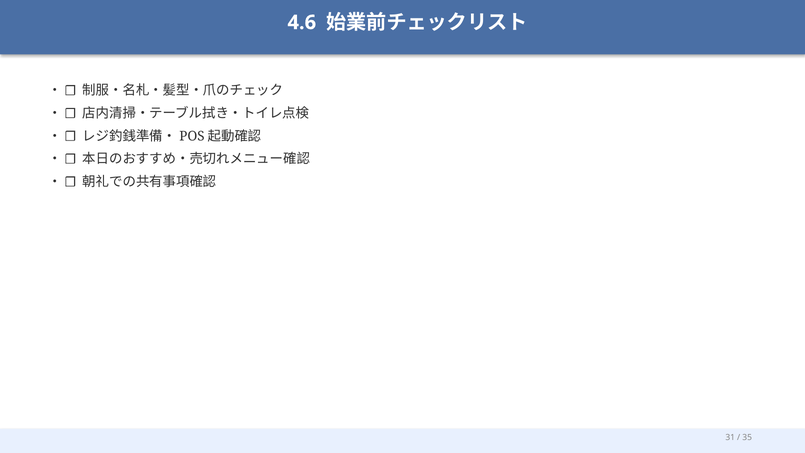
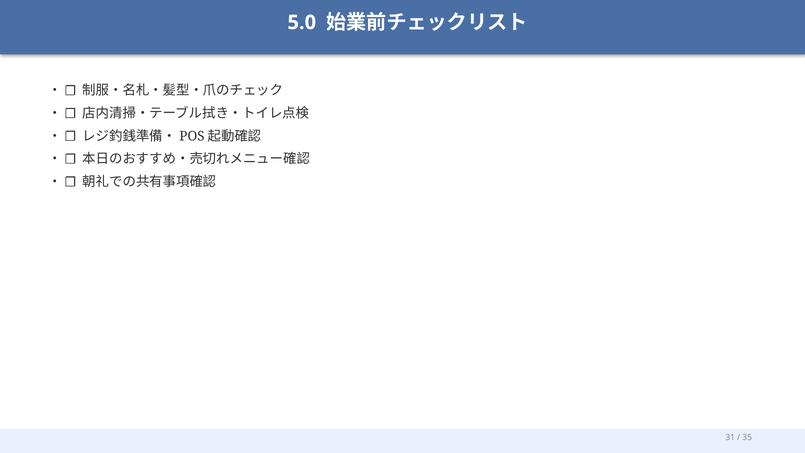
4.6: 4.6 -> 5.0
